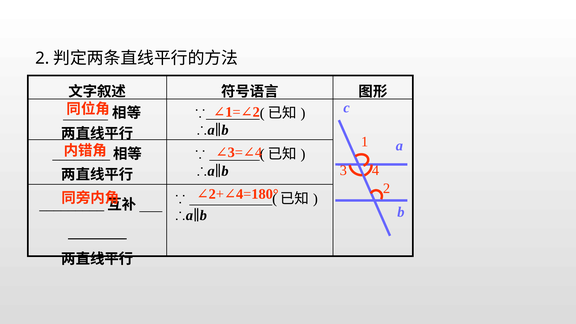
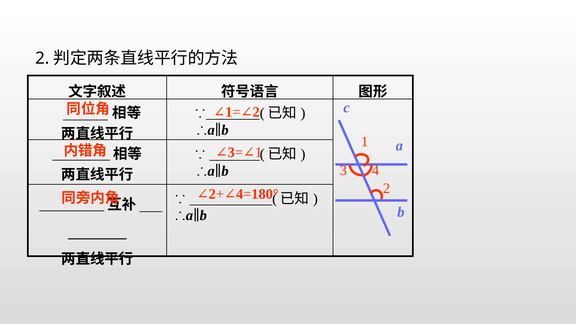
4 at (259, 152): 4 -> 1
